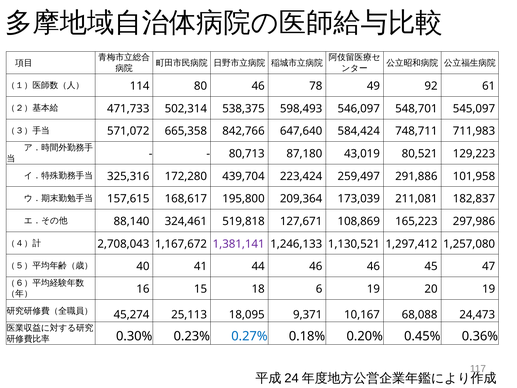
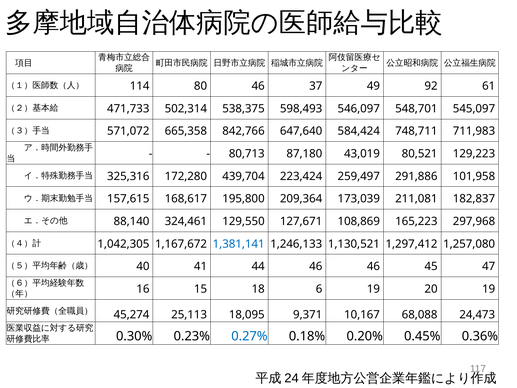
78: 78 -> 37
519,818: 519,818 -> 129,550
297,986: 297,986 -> 297,968
2,708,043: 2,708,043 -> 1,042,305
1,381,141 colour: purple -> blue
